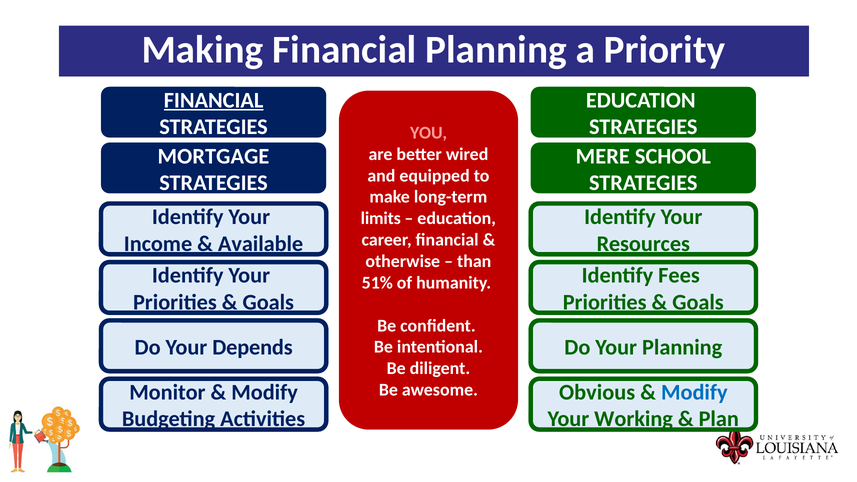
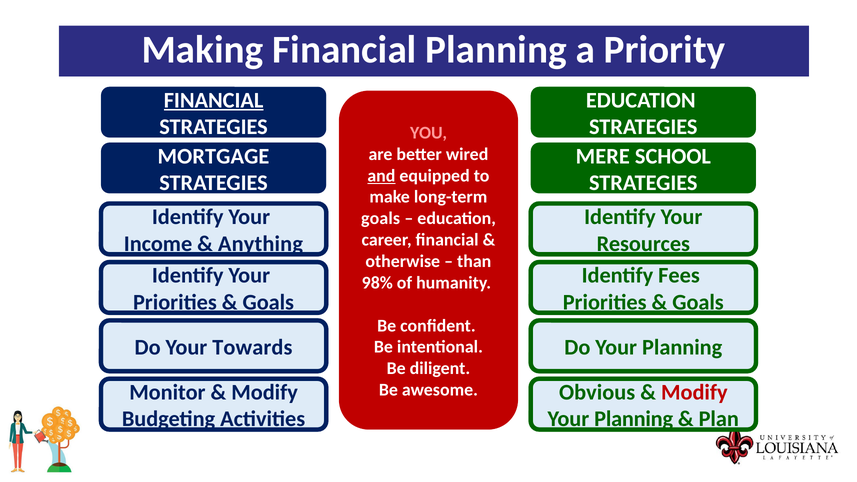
and underline: none -> present
limits at (381, 219): limits -> goals
Available: Available -> Anything
51%: 51% -> 98%
Depends: Depends -> Towards
Modify at (694, 392) colour: blue -> red
Working at (634, 419): Working -> Planning
